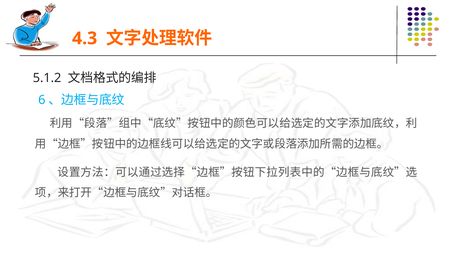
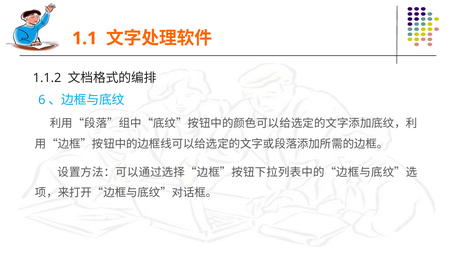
4.3: 4.3 -> 1.1
5.1.2: 5.1.2 -> 1.1.2
